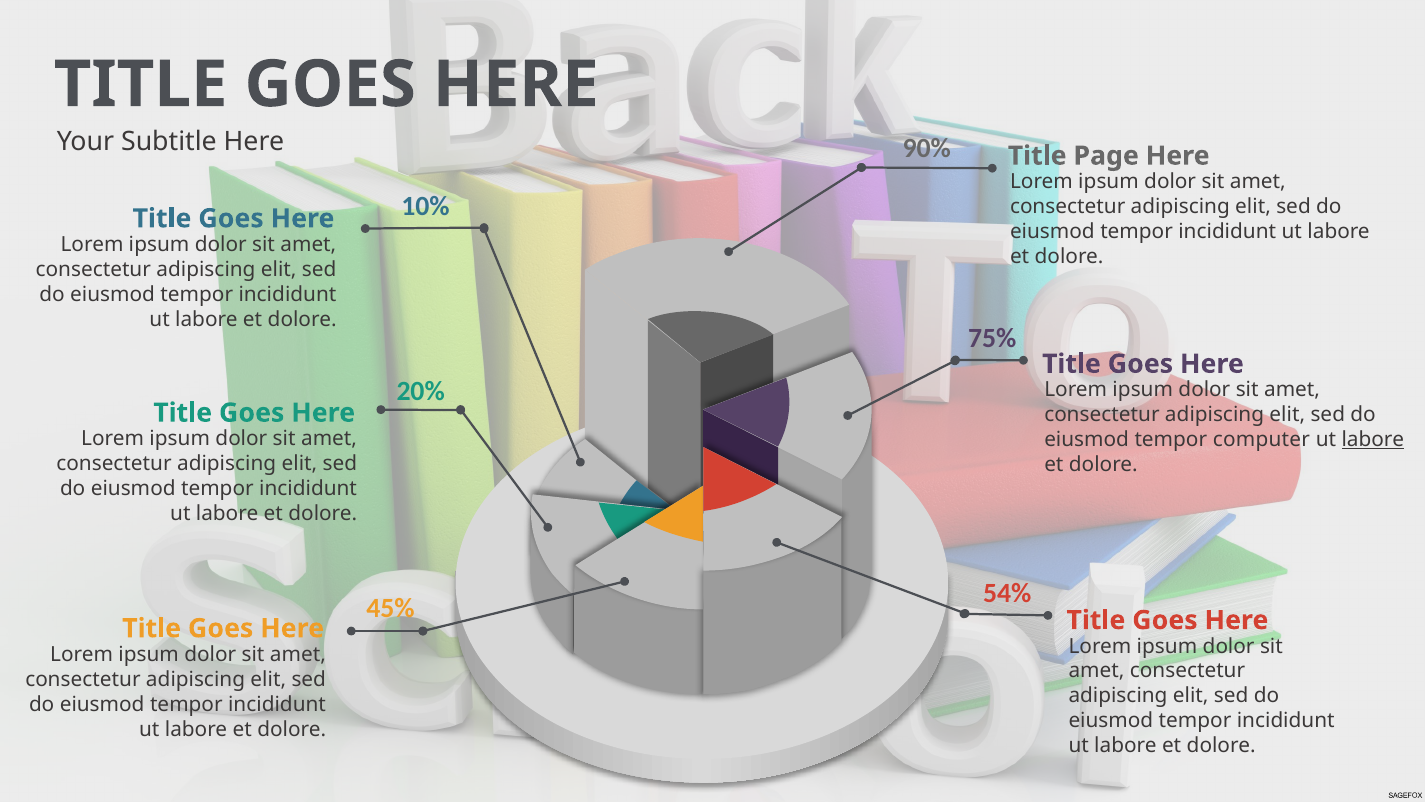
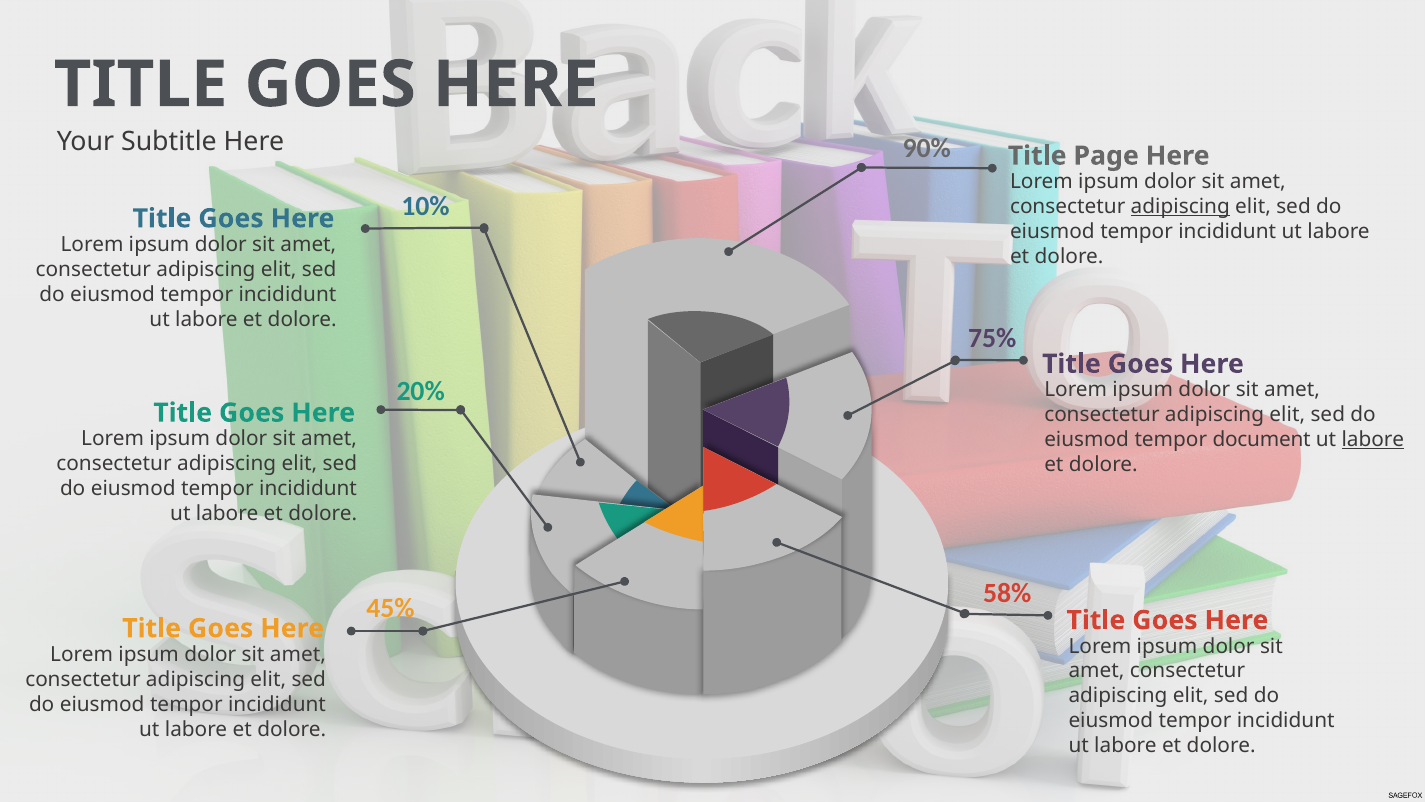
adipiscing at (1180, 206) underline: none -> present
computer: computer -> document
54%: 54% -> 58%
